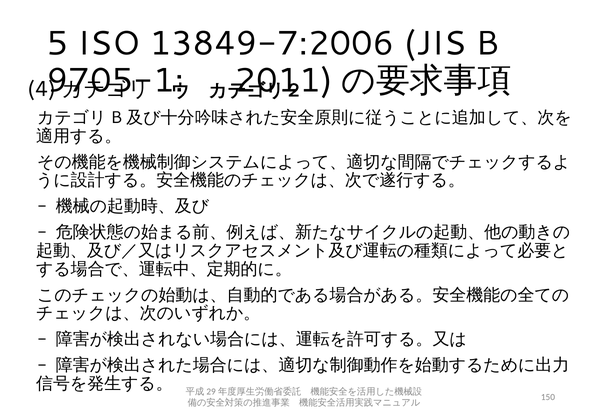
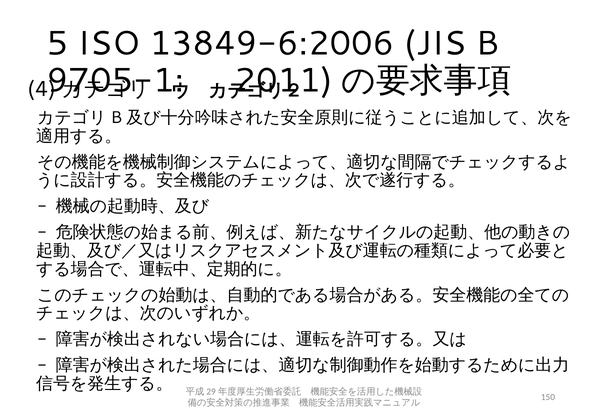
13849-7:2006: 13849-7:2006 -> 13849-6:2006
